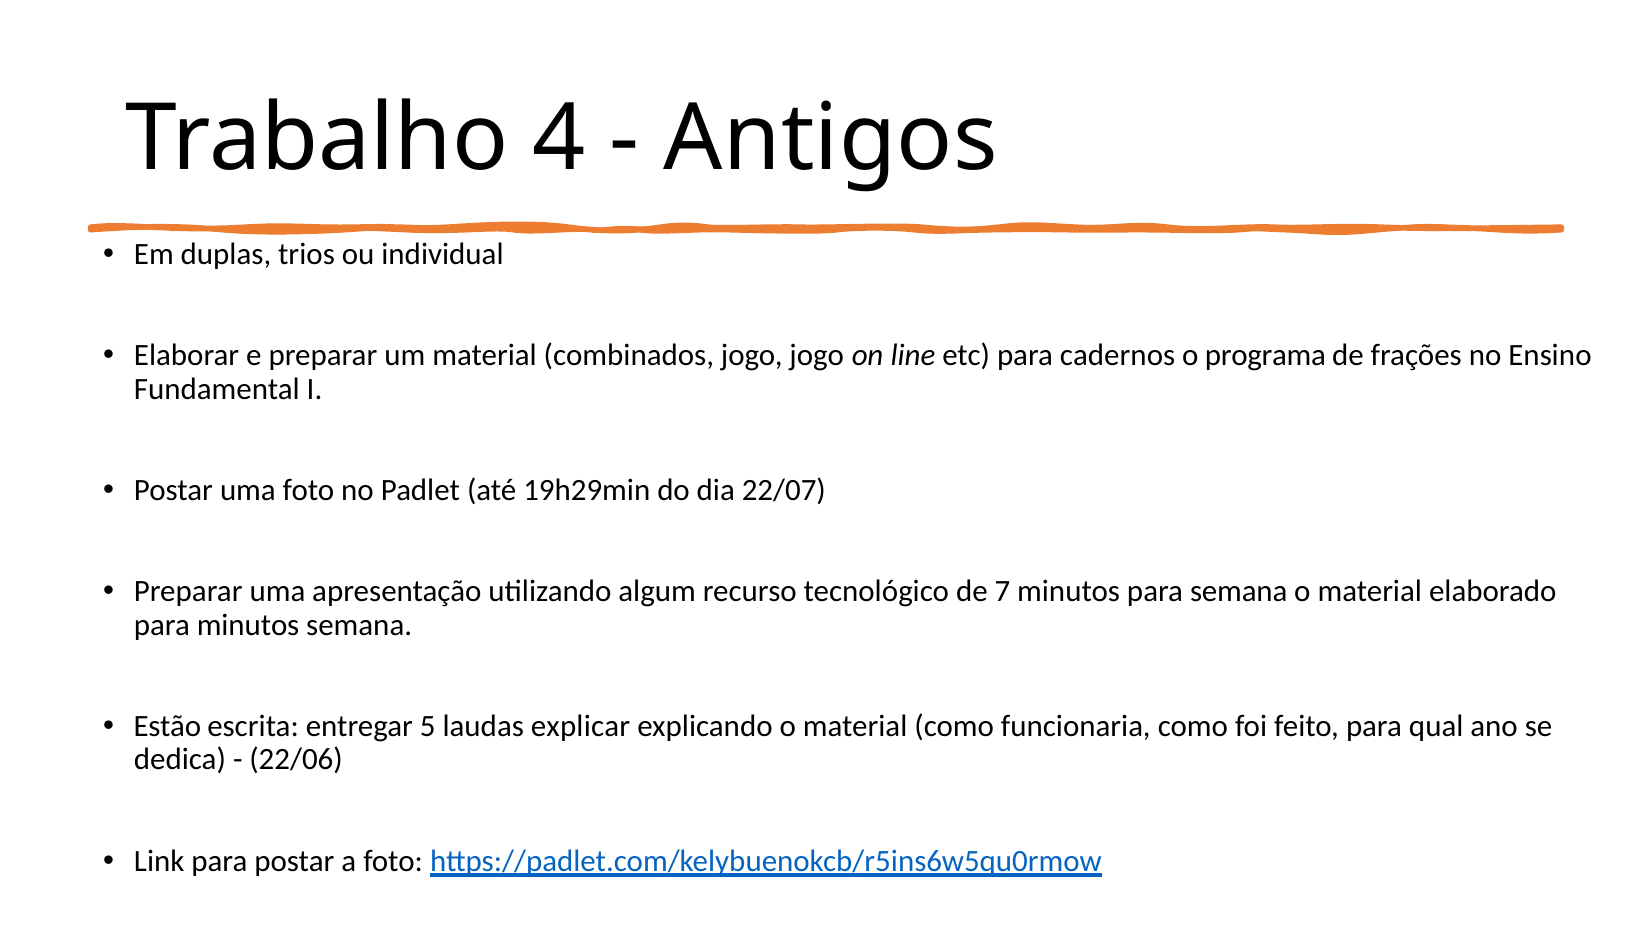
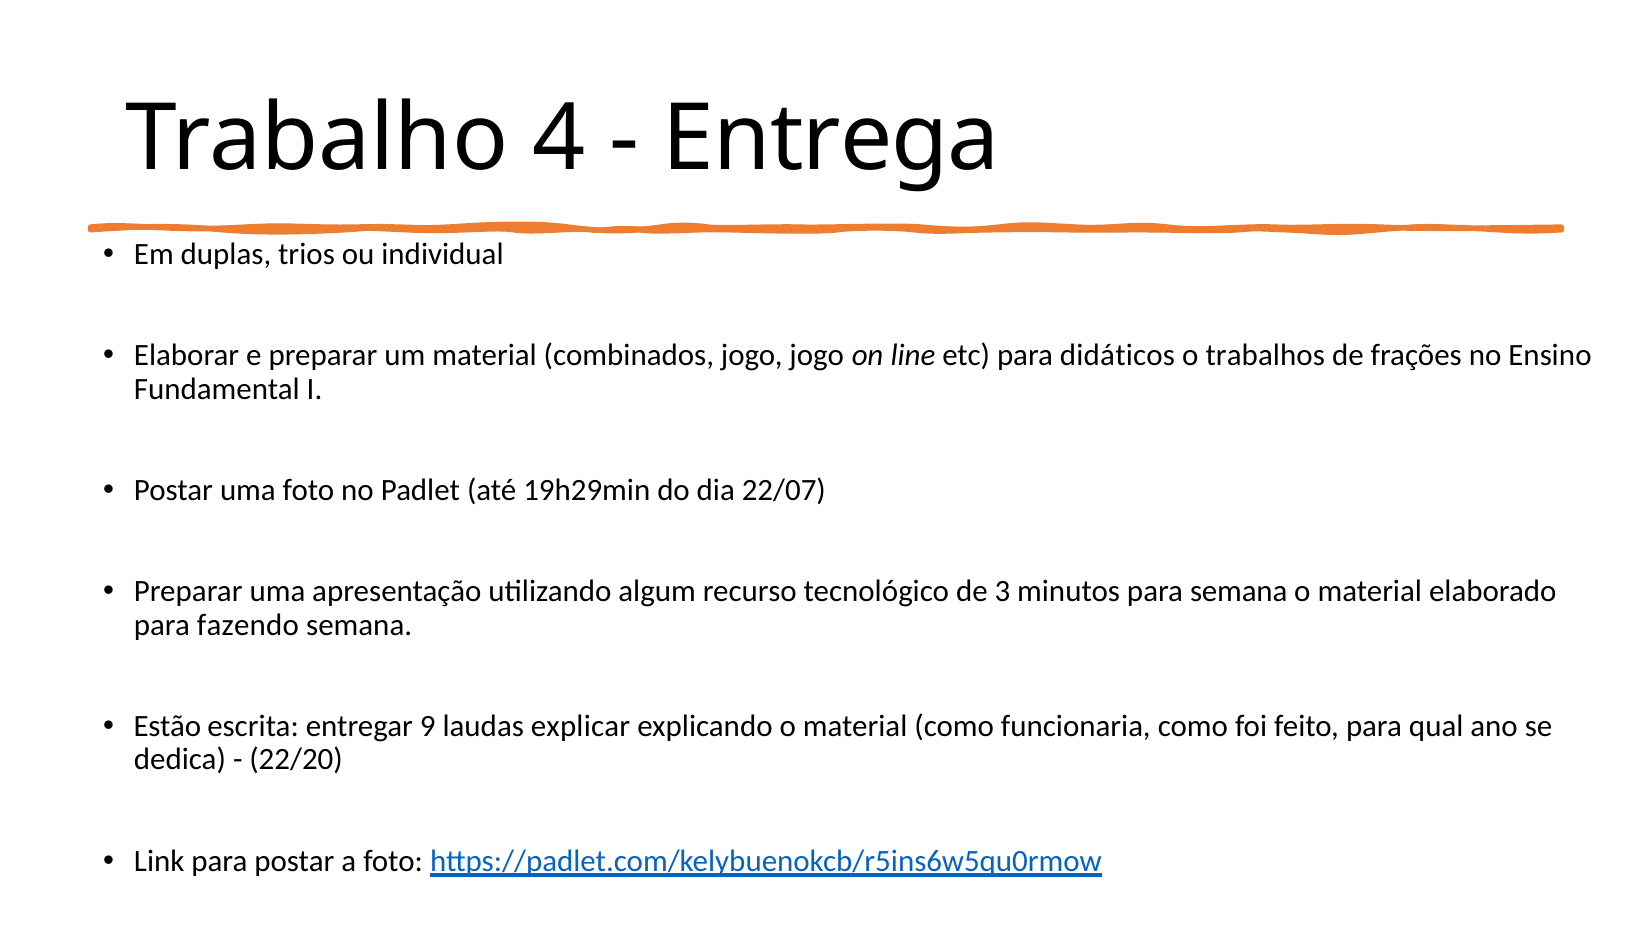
Antigos: Antigos -> Entrega
cadernos: cadernos -> didáticos
programa: programa -> trabalhos
7: 7 -> 3
para minutos: minutos -> fazendo
5: 5 -> 9
22/06: 22/06 -> 22/20
